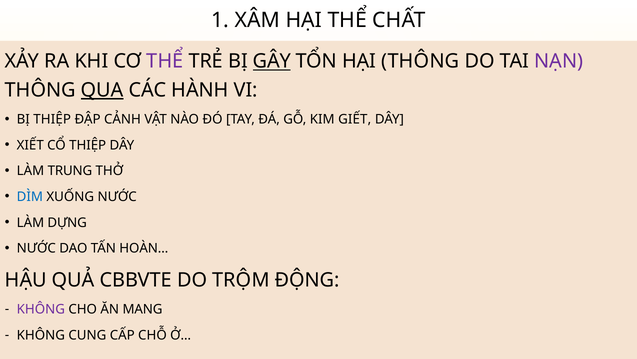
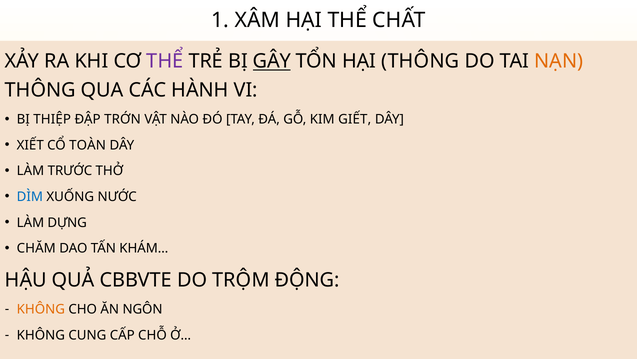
NẠN colour: purple -> orange
QUA underline: present -> none
CẢNH: CẢNH -> TRỚN
CỔ THIỆP: THIỆP -> TOÀN
TRUNG: TRUNG -> TRƯỚC
NƯỚC at (36, 248): NƯỚC -> CHĂM
HOÀN…: HOÀN… -> KHÁM…
KHÔNG at (41, 309) colour: purple -> orange
MANG: MANG -> NGÔN
